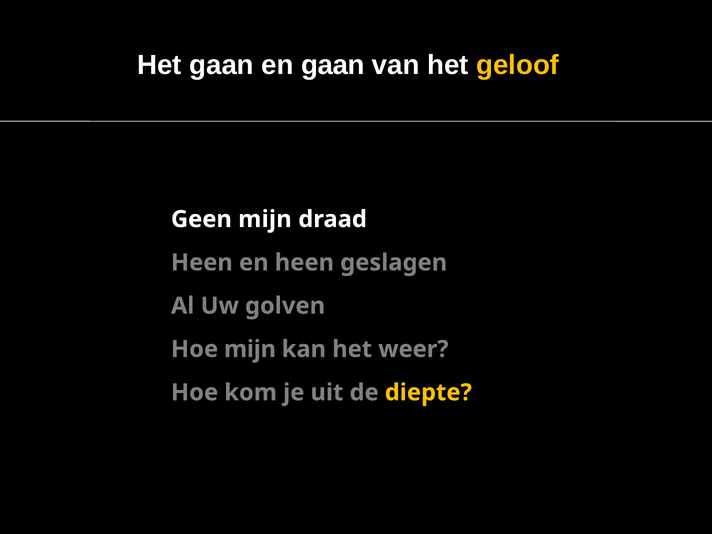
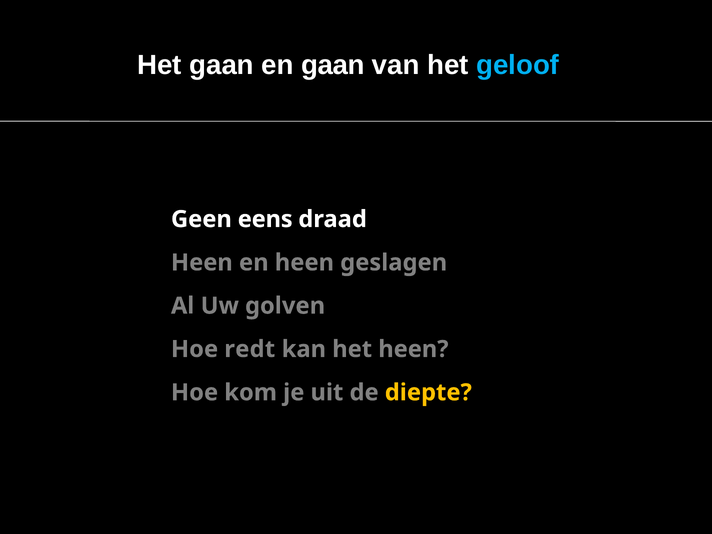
geloof colour: yellow -> light blue
Geen mijn: mijn -> eens
Hoe mijn: mijn -> redt
het weer: weer -> heen
